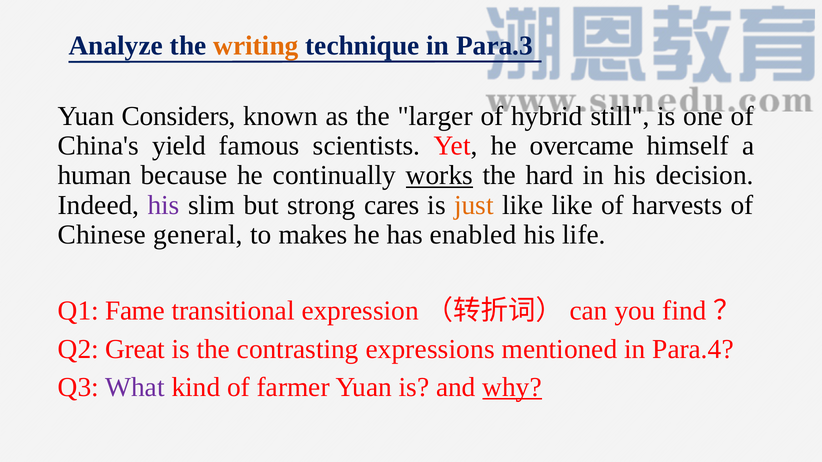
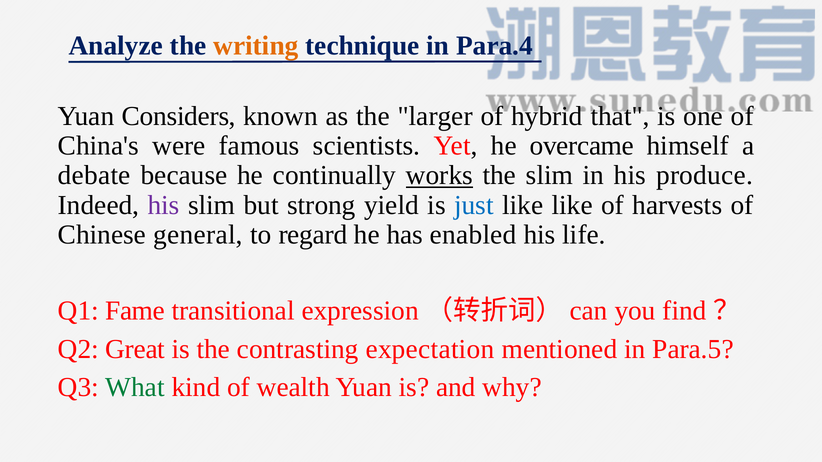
Para.3: Para.3 -> Para.4
still: still -> that
yield: yield -> were
human: human -> debate
the hard: hard -> slim
decision: decision -> produce
cares: cares -> yield
just colour: orange -> blue
makes: makes -> regard
expressions: expressions -> expectation
Para.4: Para.4 -> Para.5
What colour: purple -> green
farmer: farmer -> wealth
why underline: present -> none
